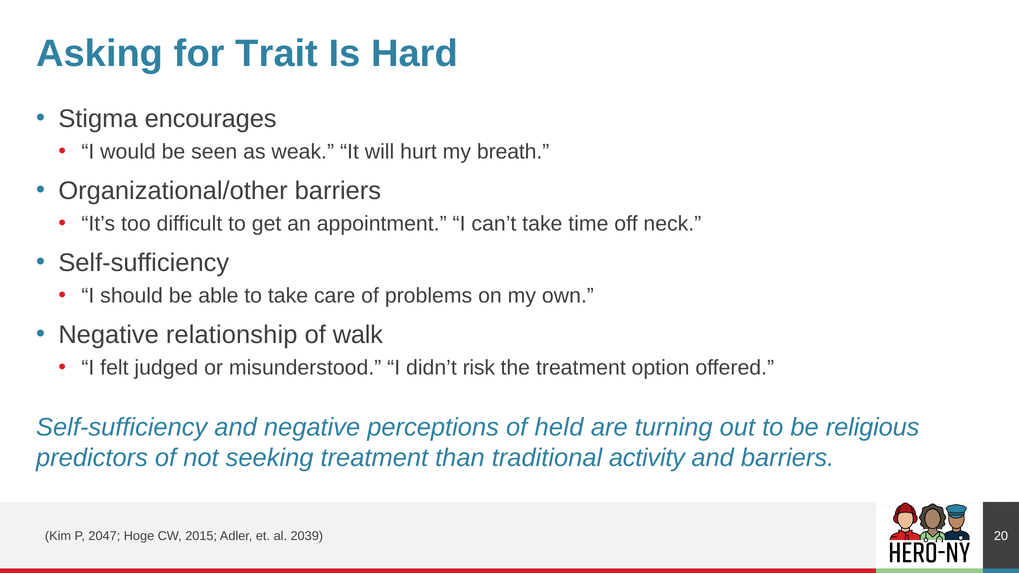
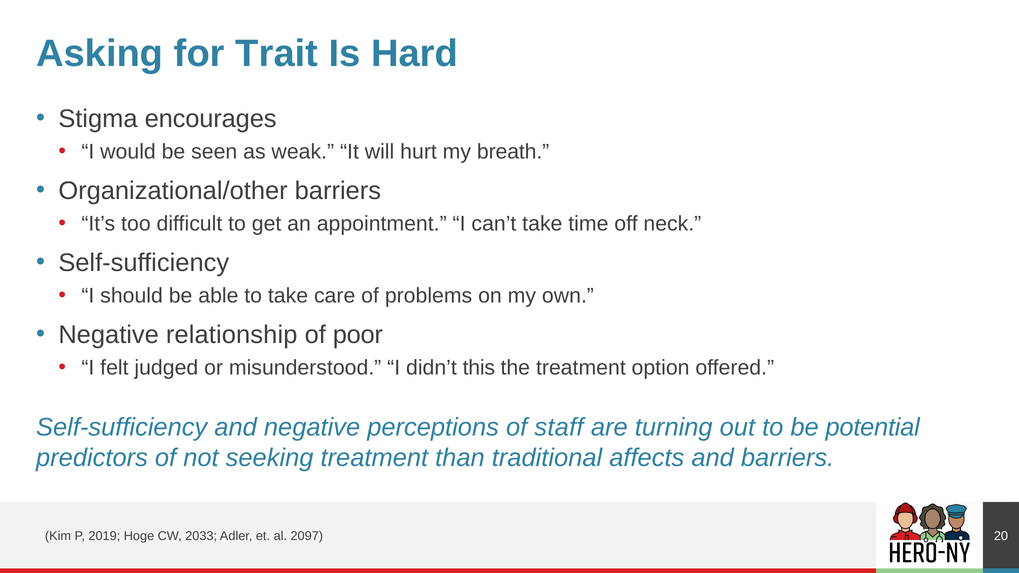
walk: walk -> poor
risk: risk -> this
held: held -> staff
religious: religious -> potential
activity: activity -> affects
2047: 2047 -> 2019
2015: 2015 -> 2033
2039: 2039 -> 2097
